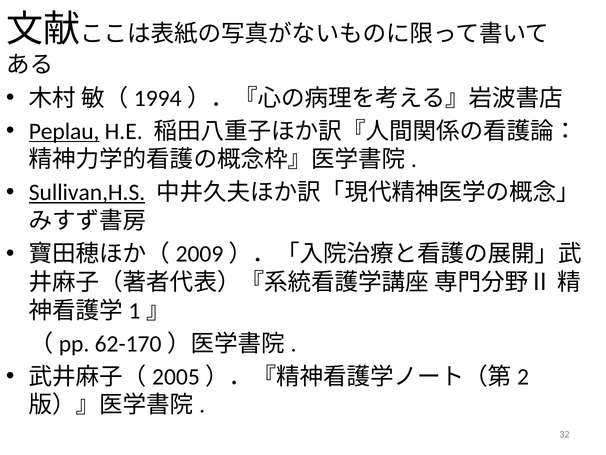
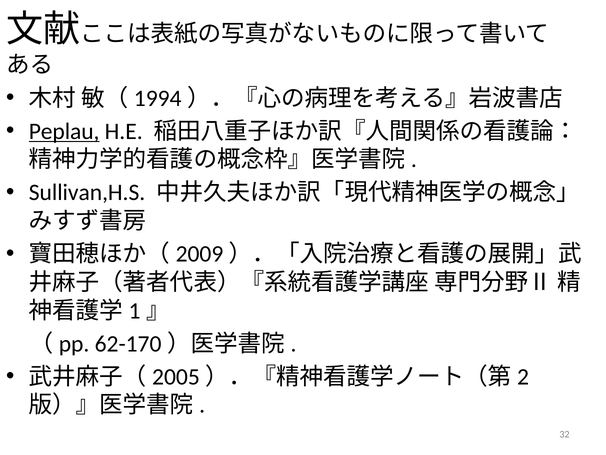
Sullivan,H.S underline: present -> none
